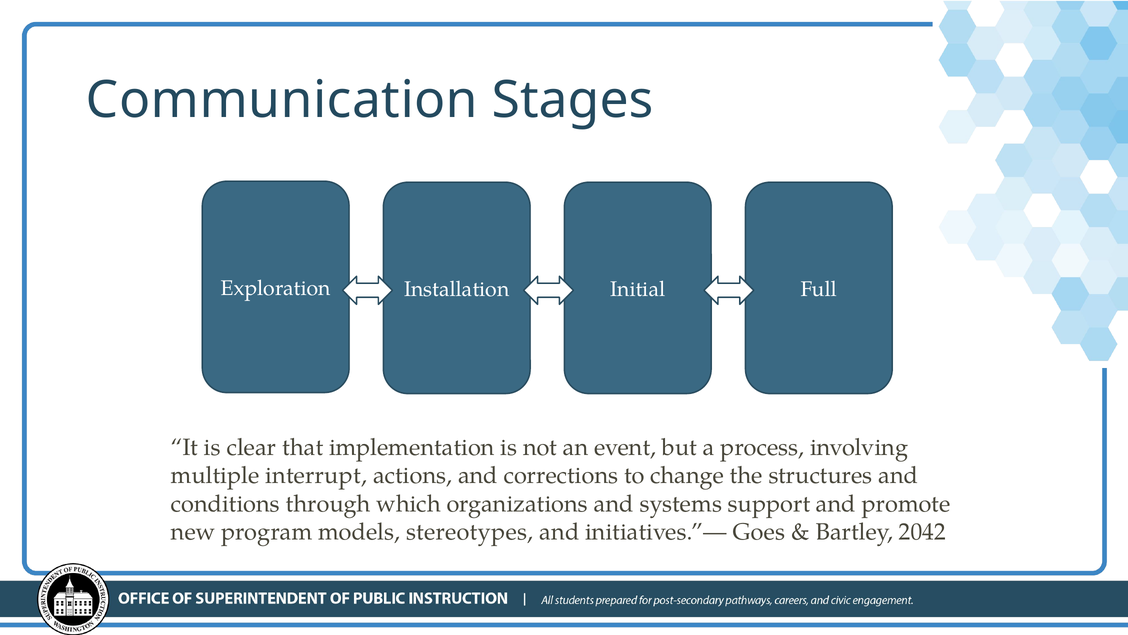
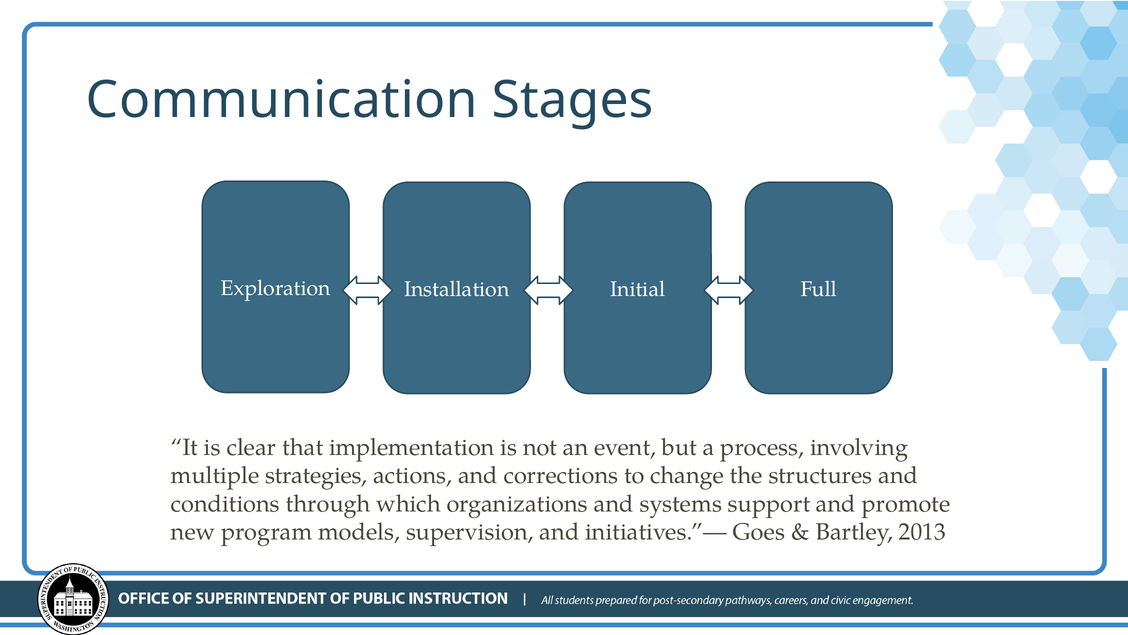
interrupt: interrupt -> strategies
stereotypes: stereotypes -> supervision
2042: 2042 -> 2013
